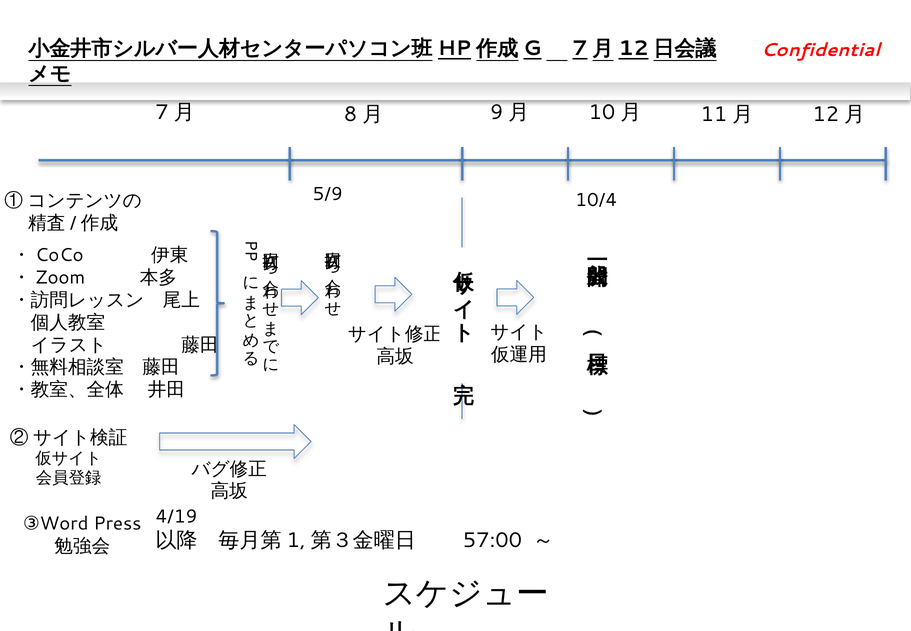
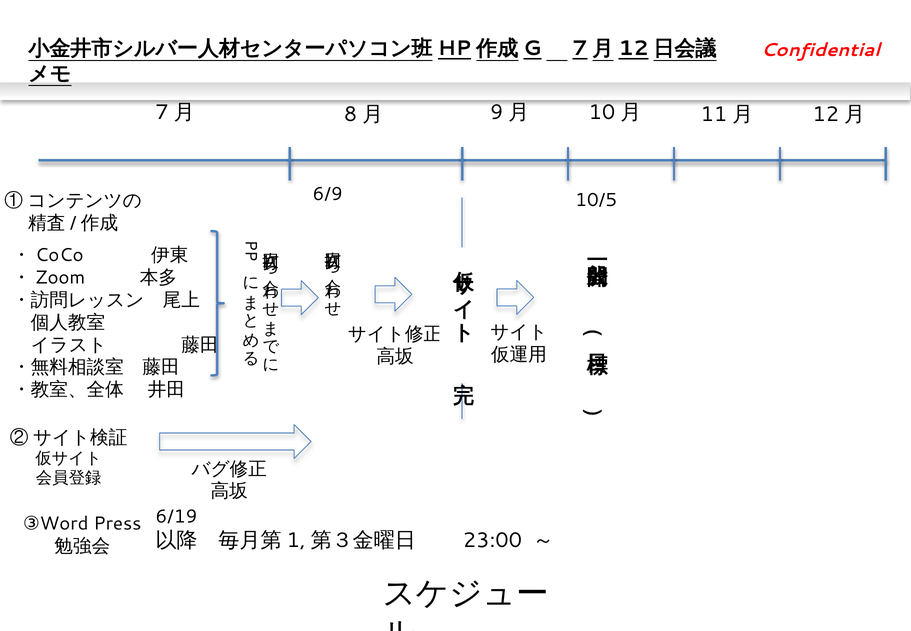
5/9: 5/9 -> 6/9
10/4: 10/4 -> 10/5
4/19: 4/19 -> 6/19
57:00: 57:00 -> 23:00
